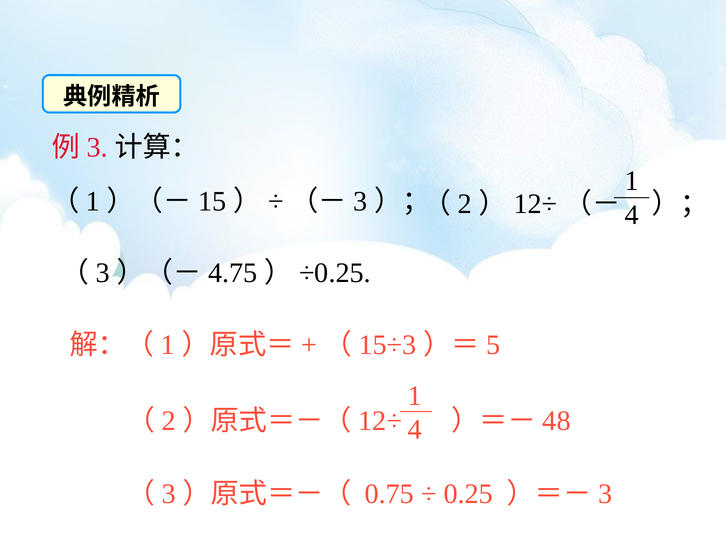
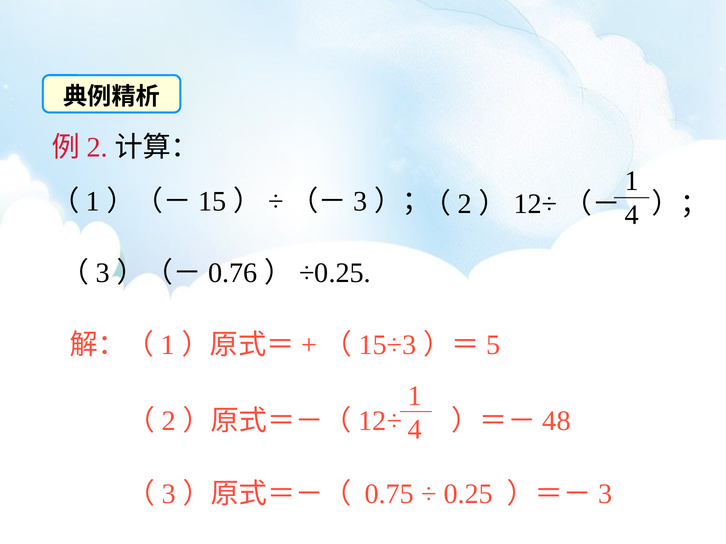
3 at (97, 147): 3 -> 2
4.75: 4.75 -> 0.76
